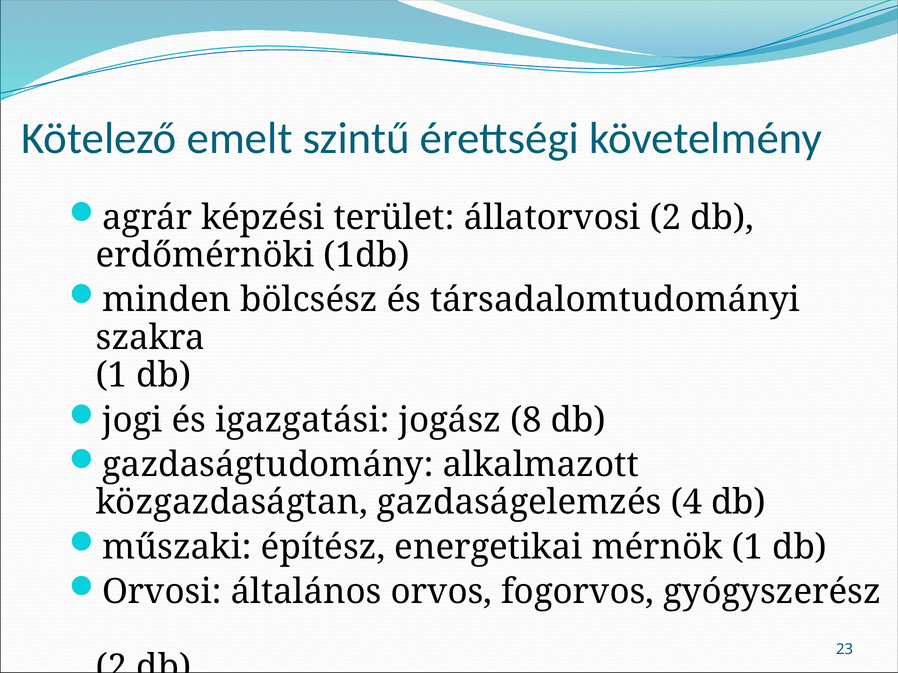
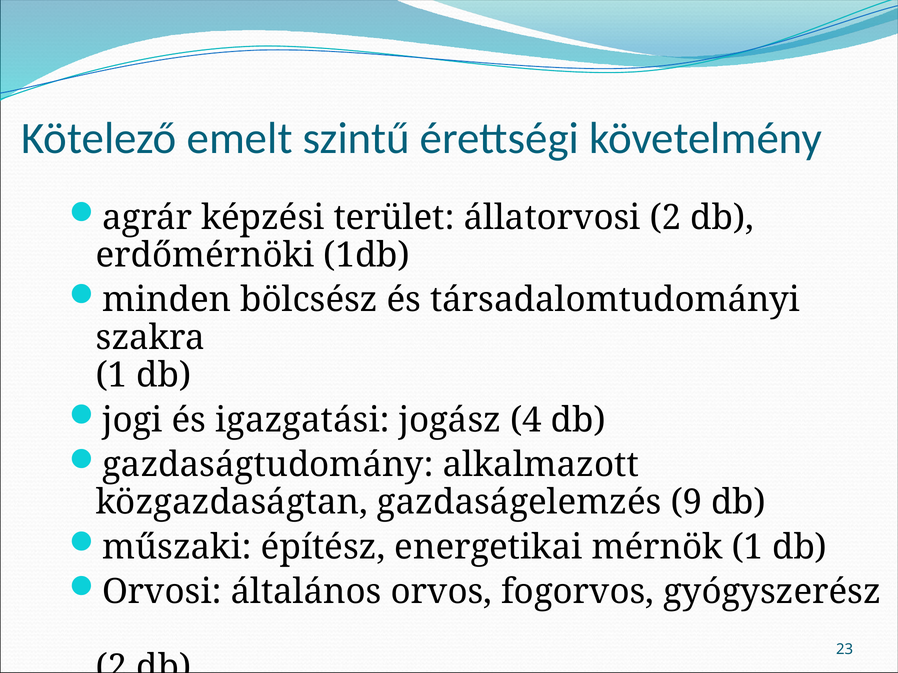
8: 8 -> 4
4: 4 -> 9
